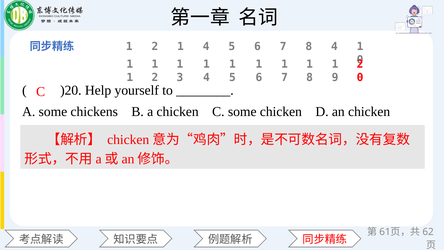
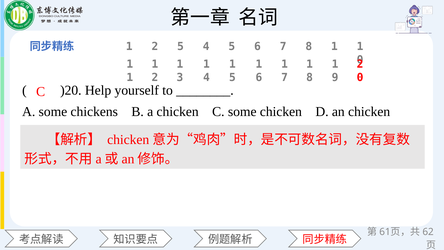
1 at (181, 46): 1 -> 5
7 8 4: 4 -> 1
